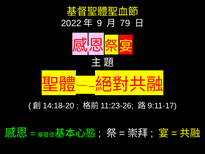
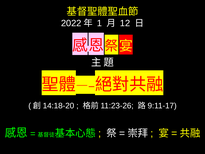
9: 9 -> 1
79: 79 -> 12
